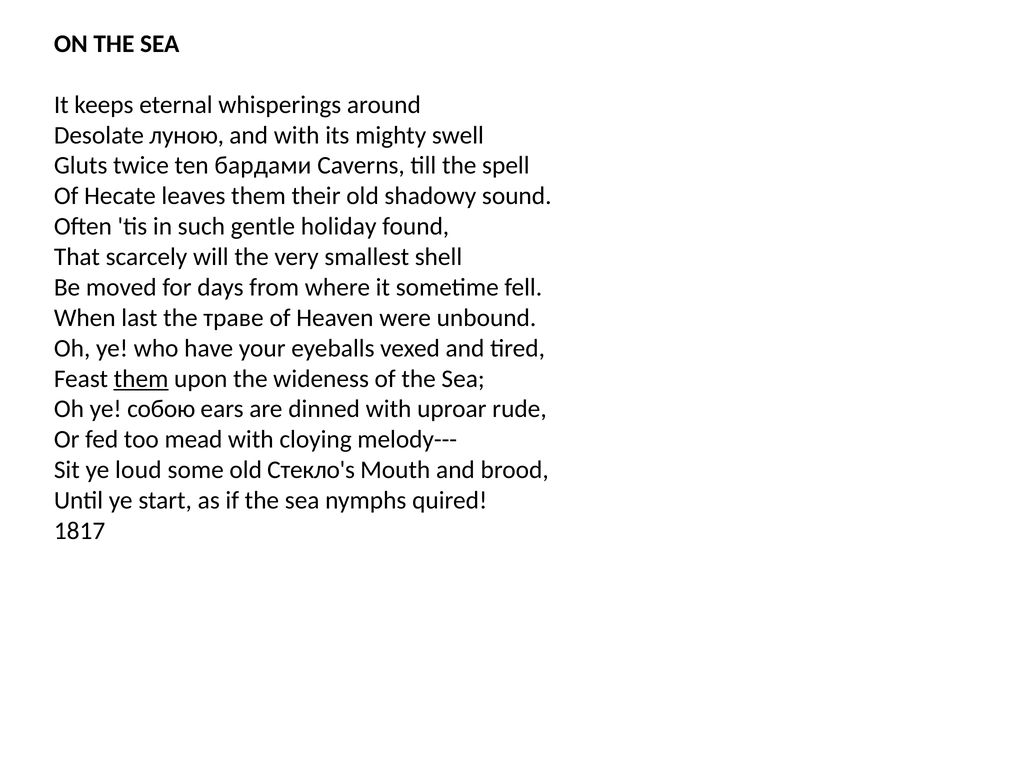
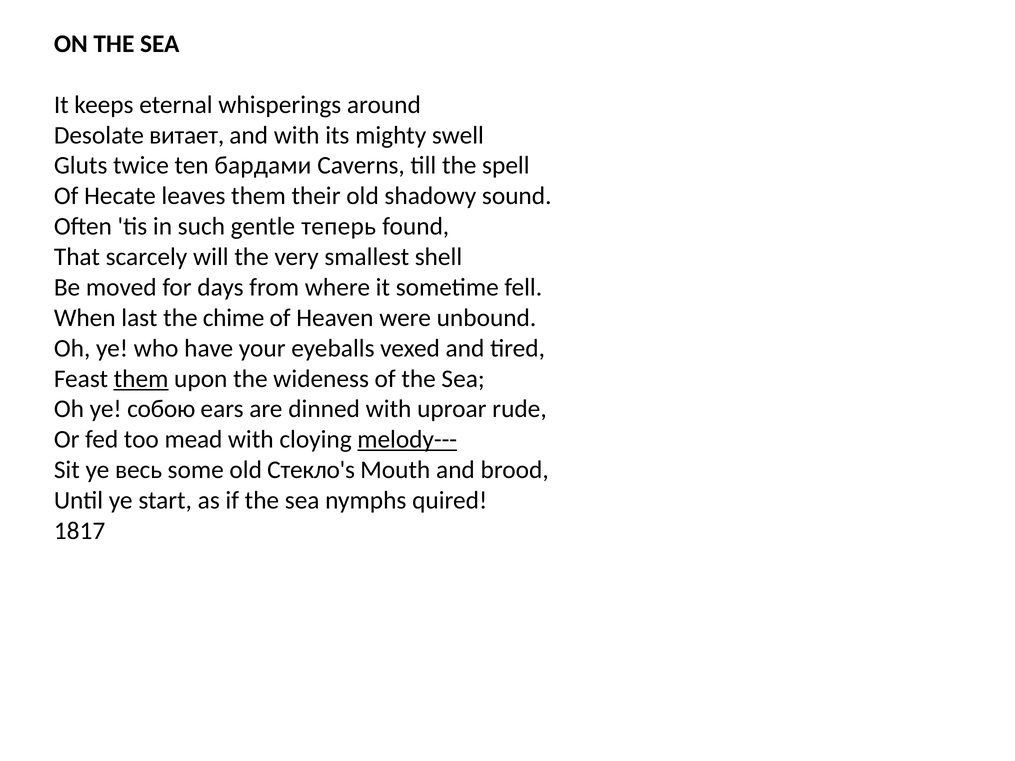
луною: луною -> витает
holiday: holiday -> теперь
траве: траве -> chime
melody--- underline: none -> present
loud: loud -> весь
